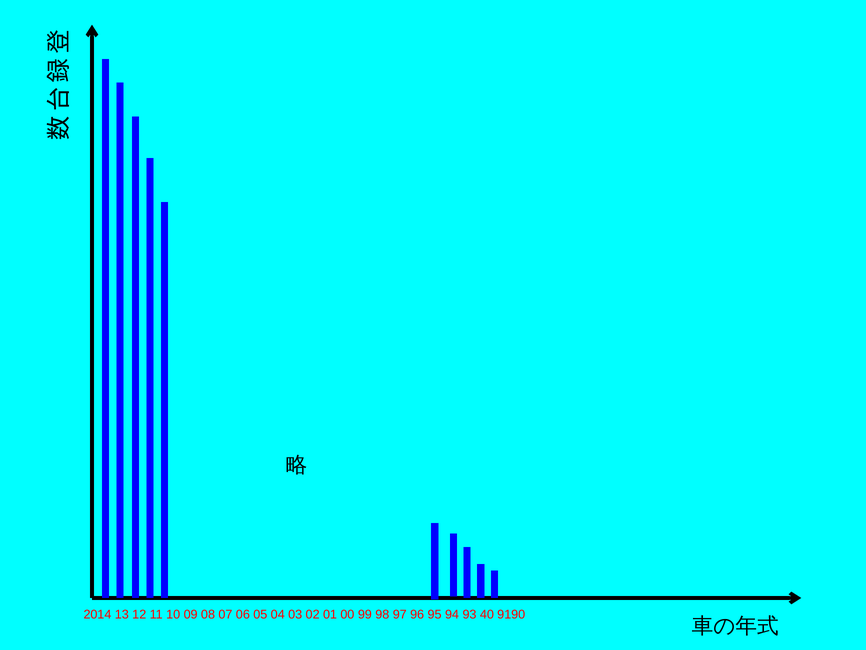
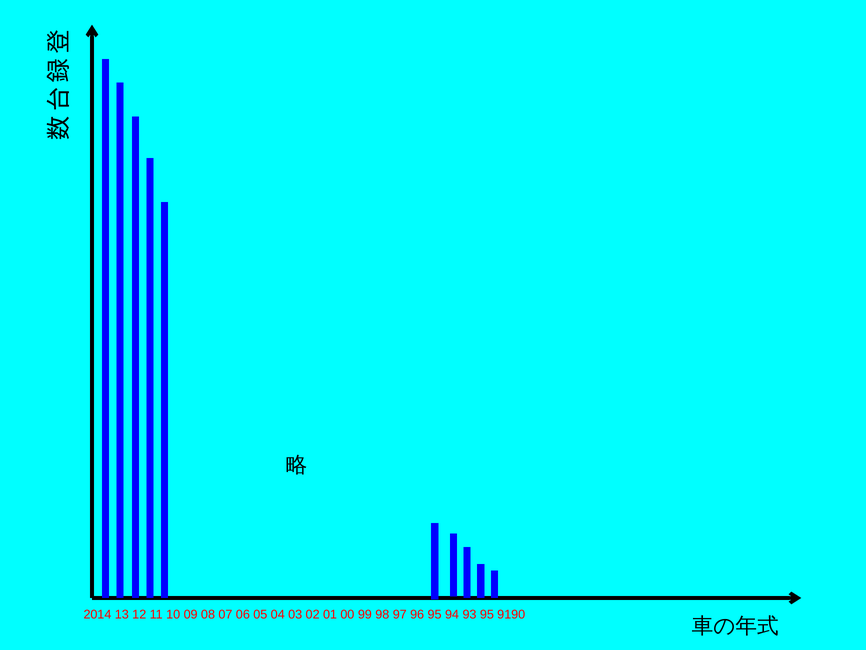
93 40: 40 -> 95
